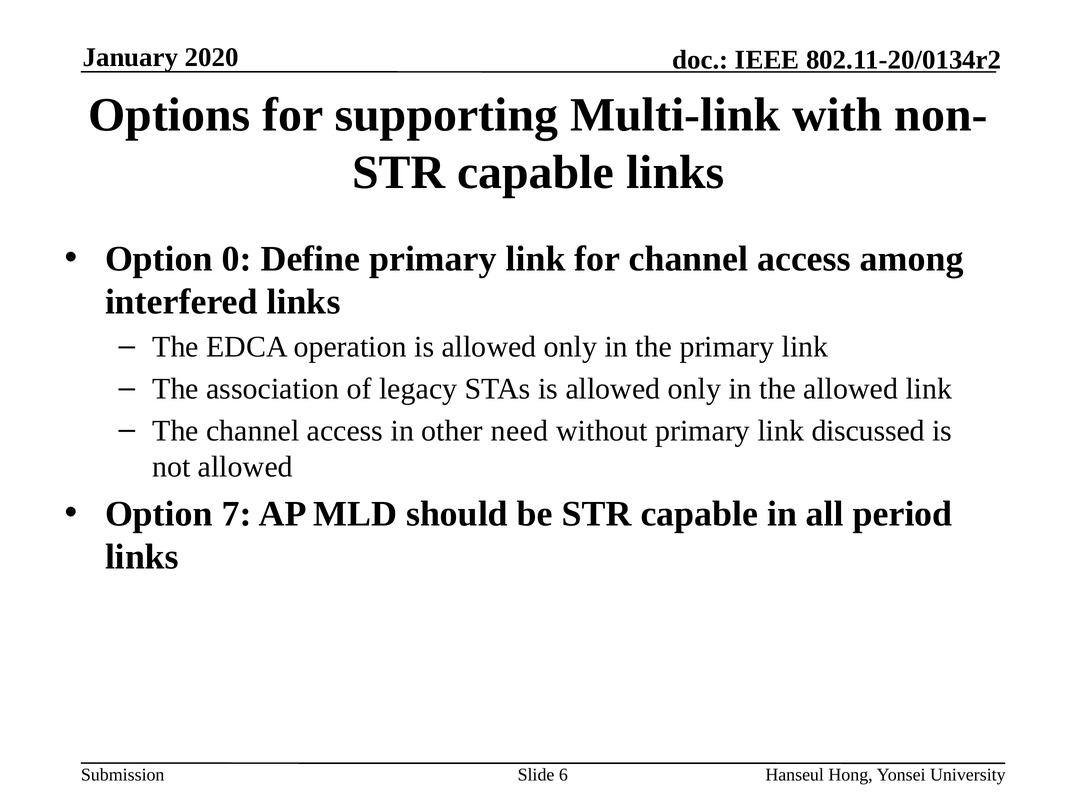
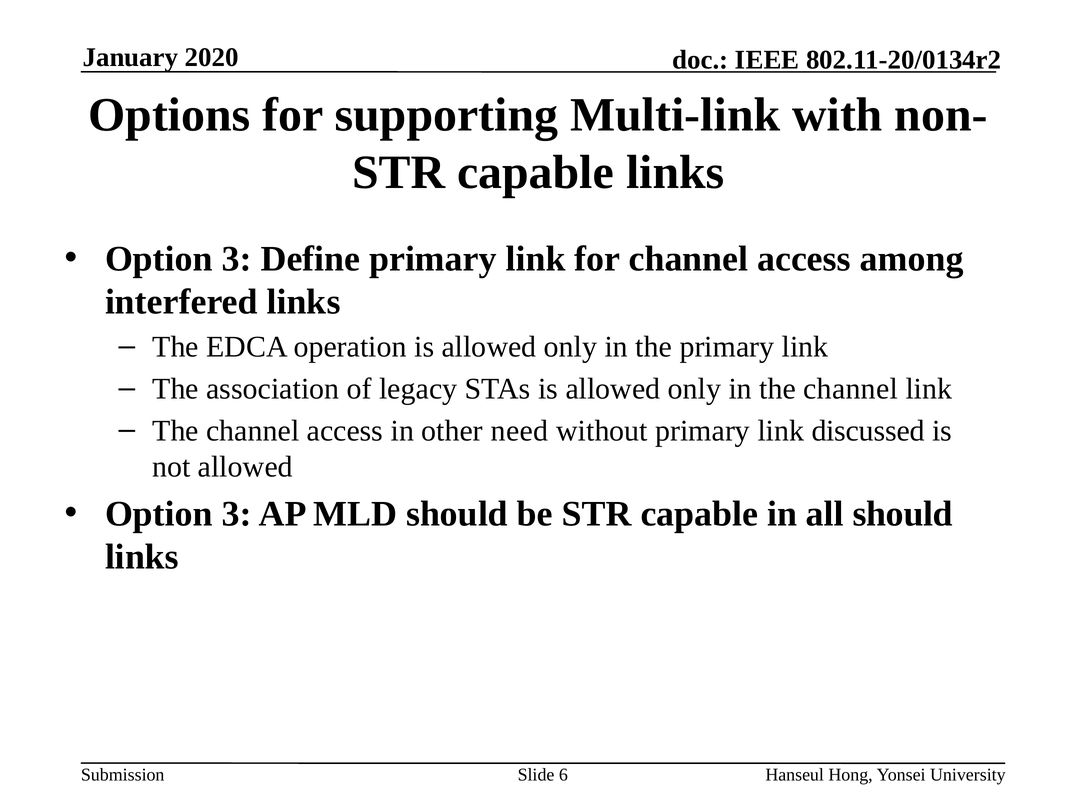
0 at (237, 259): 0 -> 3
in the allowed: allowed -> channel
7 at (237, 514): 7 -> 3
all period: period -> should
